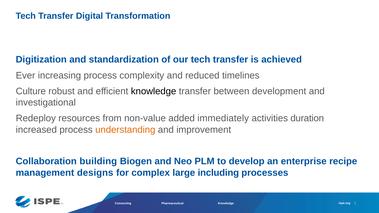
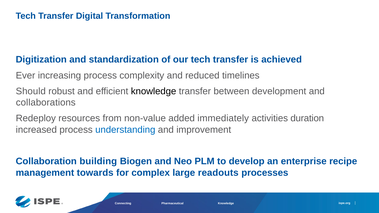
Culture: Culture -> Should
investigational: investigational -> collaborations
understanding colour: orange -> blue
designs: designs -> towards
including: including -> readouts
